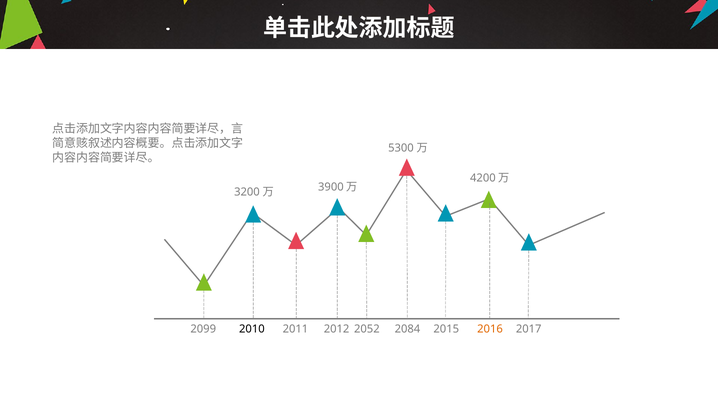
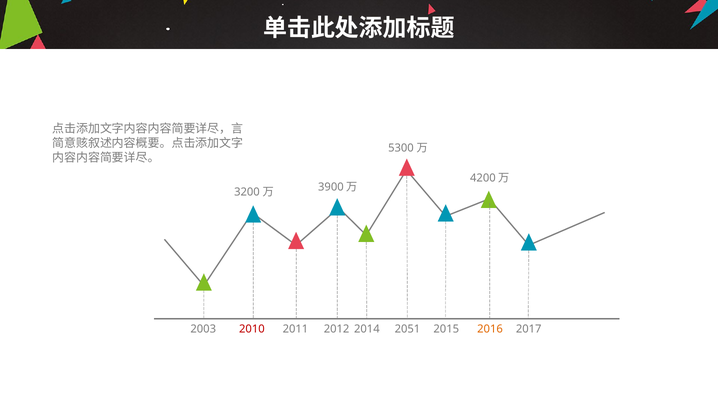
2099: 2099 -> 2003
2010 colour: black -> red
2052: 2052 -> 2014
2084: 2084 -> 2051
